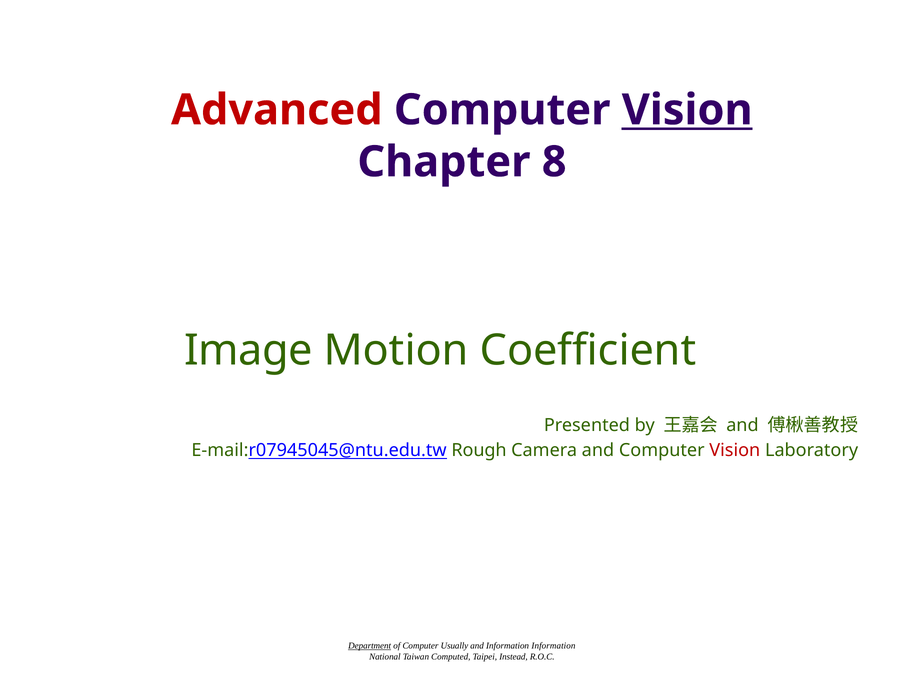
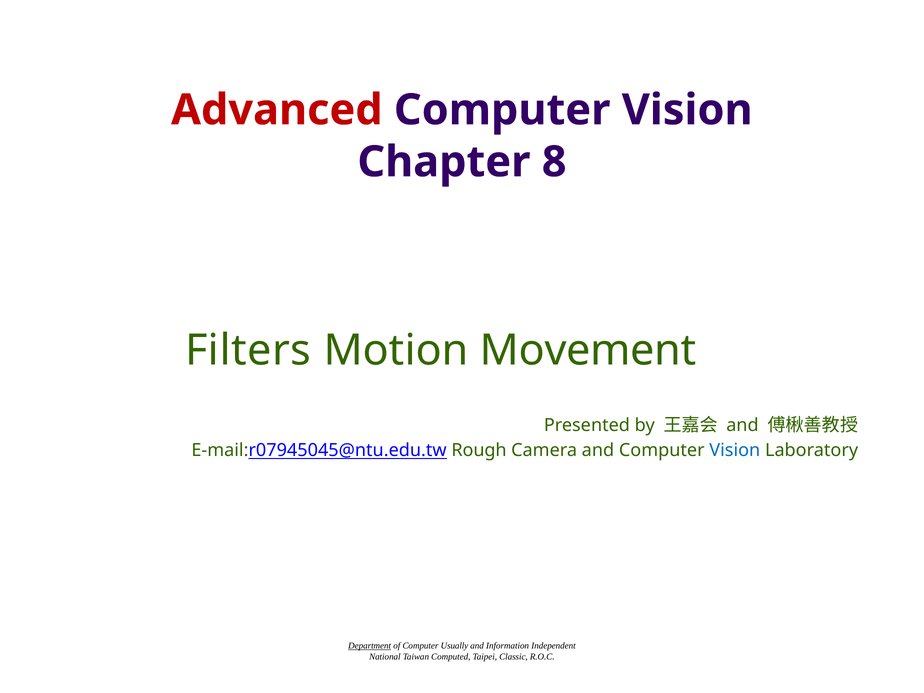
Vision at (687, 110) underline: present -> none
Image: Image -> Filters
Coefficient: Coefficient -> Movement
Vision at (735, 450) colour: red -> blue
Information Information: Information -> Independent
Instead: Instead -> Classic
